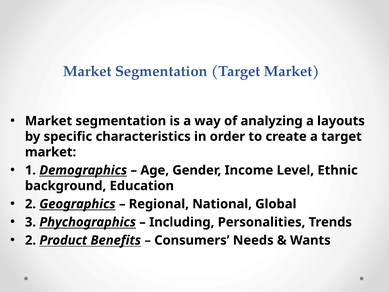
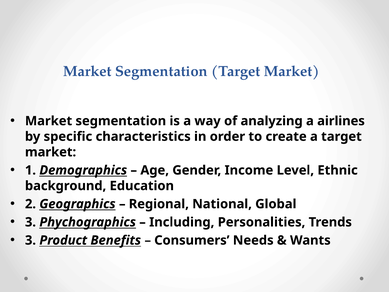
layouts: layouts -> airlines
2 at (30, 240): 2 -> 3
